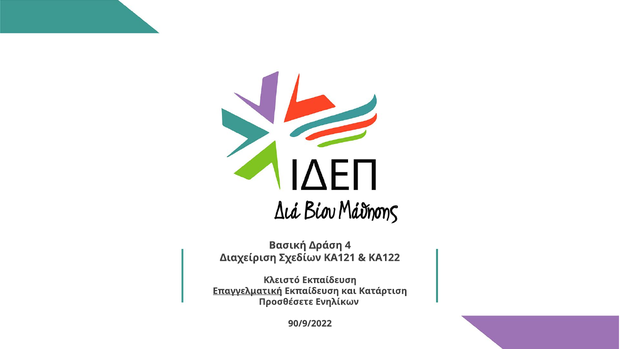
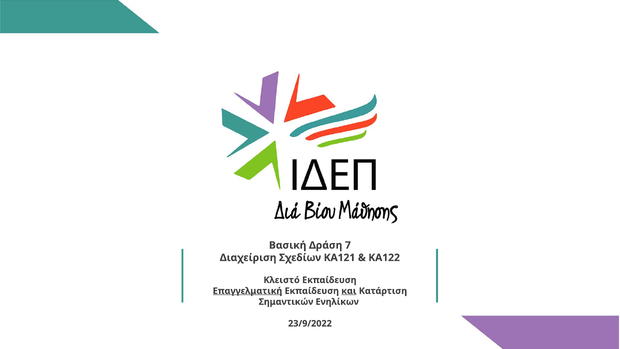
4: 4 -> 7
και underline: none -> present
Προσθέσετε: Προσθέσετε -> Σημαντικών
90/9/2022: 90/9/2022 -> 23/9/2022
